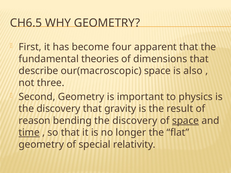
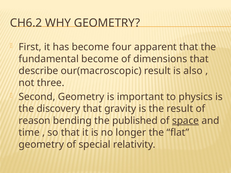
CH6.5: CH6.5 -> CH6.2
fundamental theories: theories -> become
our(macroscopic space: space -> result
bending the discovery: discovery -> published
time underline: present -> none
